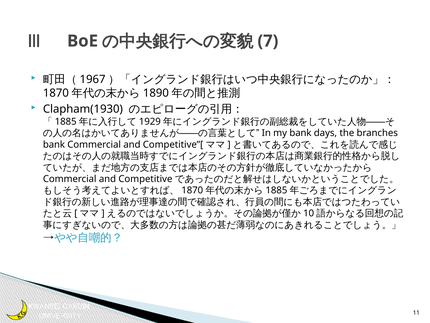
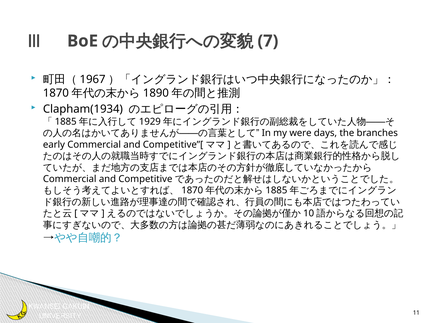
Clapham(1930: Clapham(1930 -> Clapham(1934
my bank: bank -> were
bank at (54, 144): bank -> early
